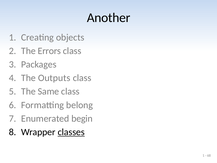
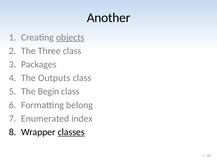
objects underline: none -> present
Errors: Errors -> Three
Same: Same -> Begin
begin: begin -> index
